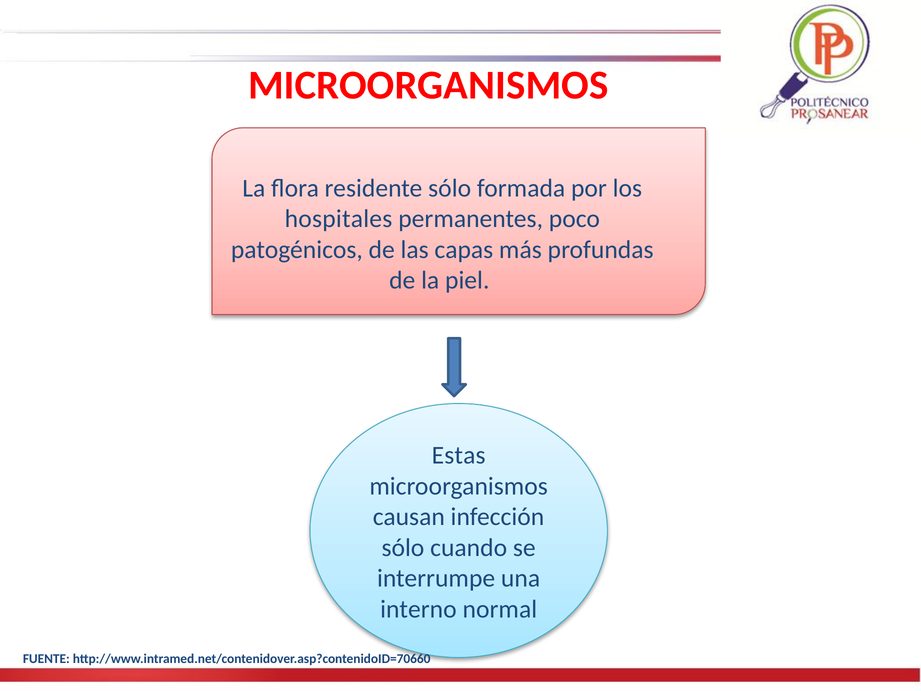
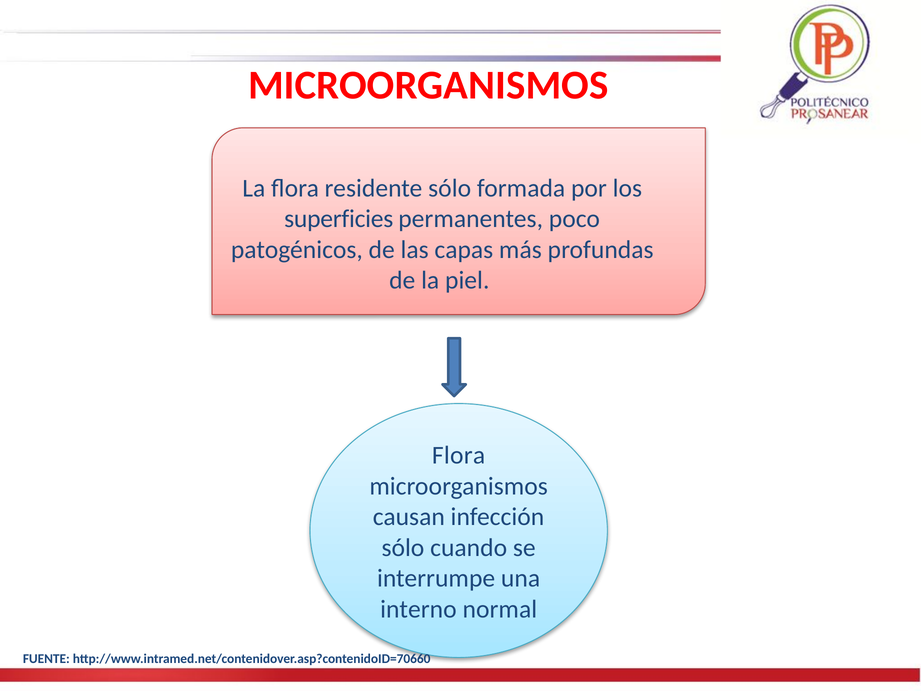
hospitales: hospitales -> superficies
Estas at (459, 455): Estas -> Flora
